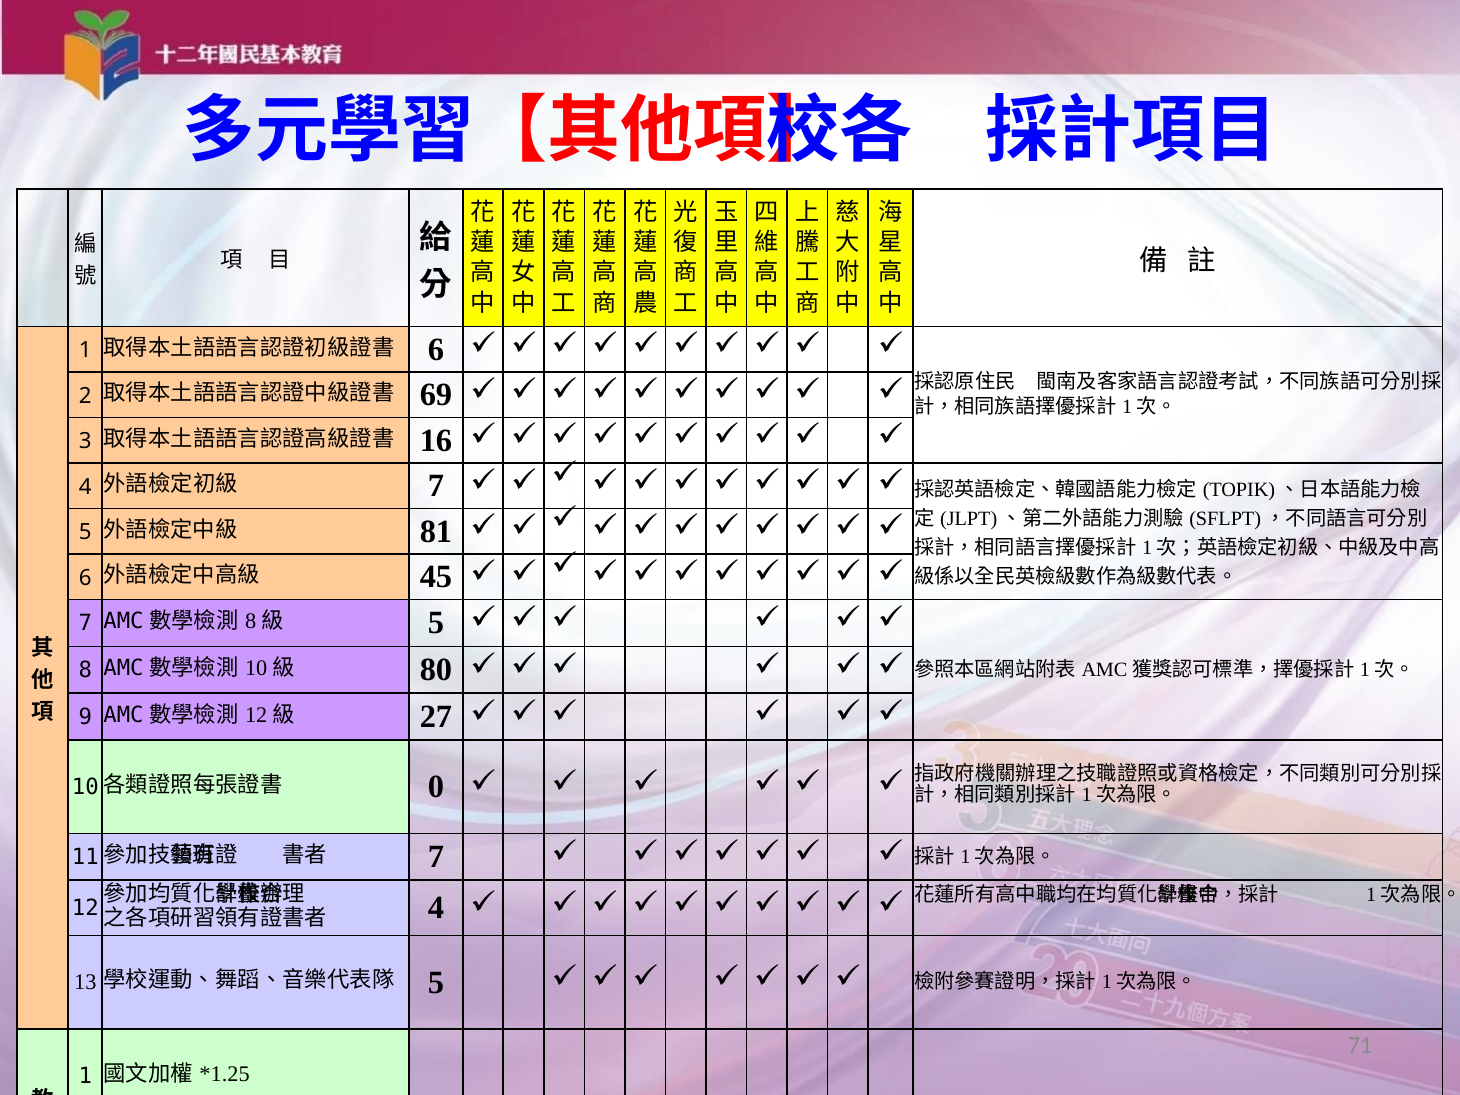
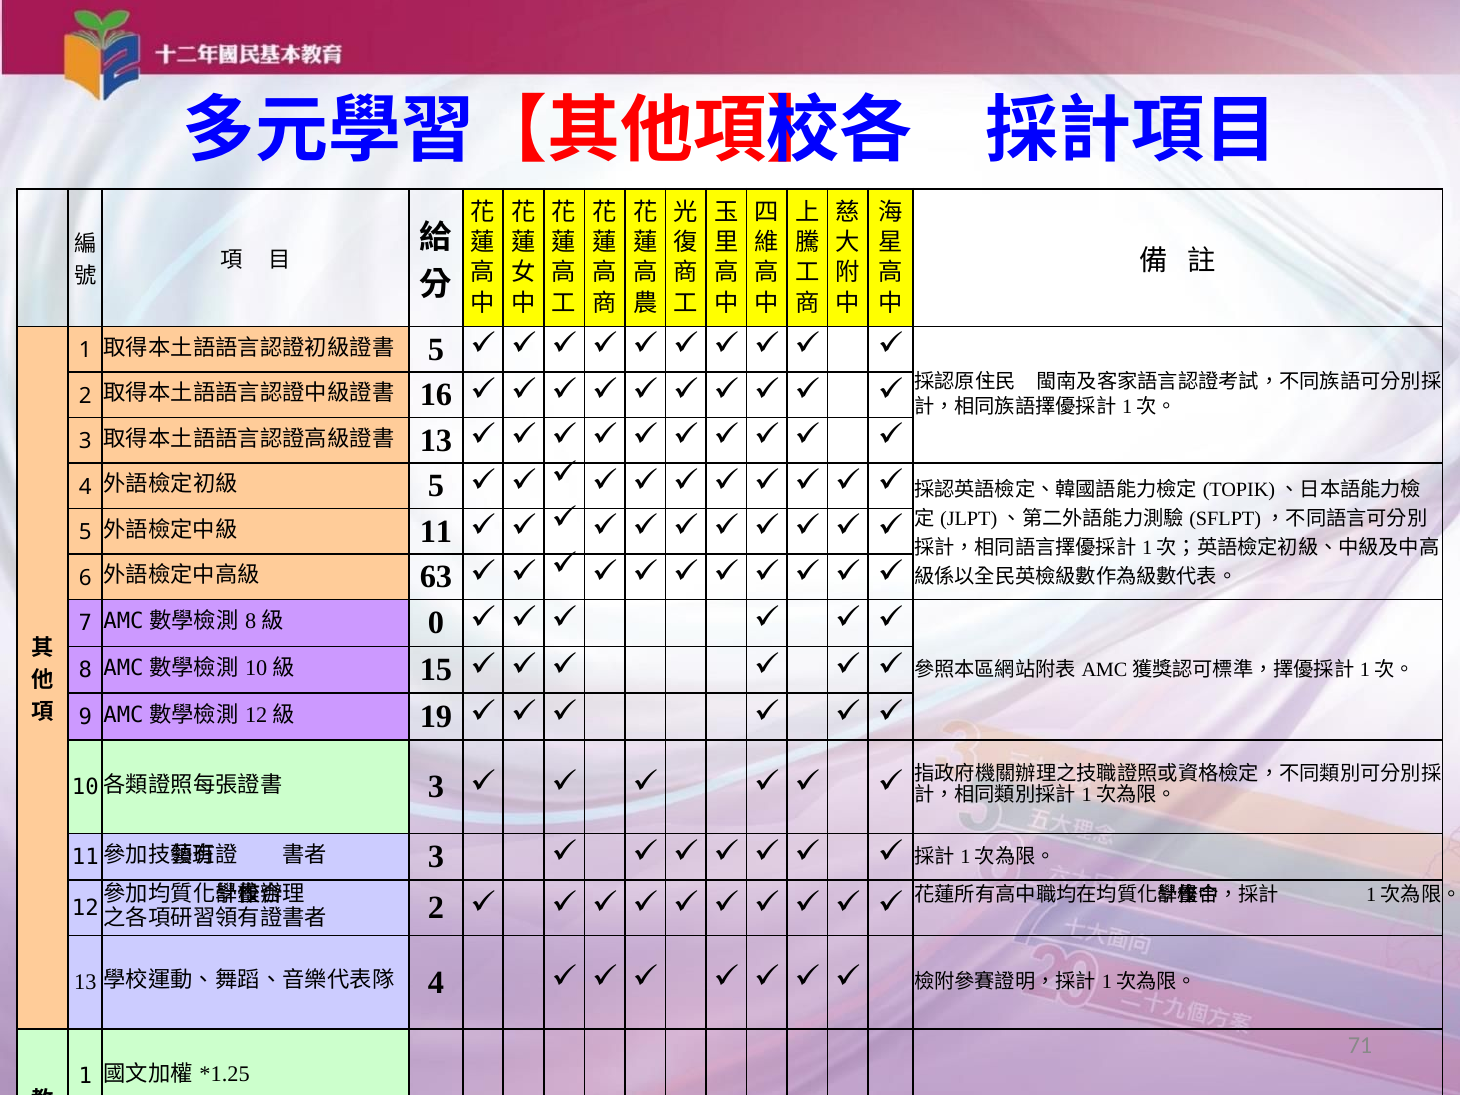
6 at (436, 349): 6 -> 5
69: 69 -> 16
16 at (436, 441): 16 -> 13
7 at (436, 486): 7 -> 5
81: 81 -> 11
45: 45 -> 63
5 at (436, 623): 5 -> 0
80: 80 -> 15
27: 27 -> 19
0 at (436, 787): 0 -> 3
7 at (436, 857): 7 -> 3
4 at (436, 908): 4 -> 2
5 at (436, 982): 5 -> 4
